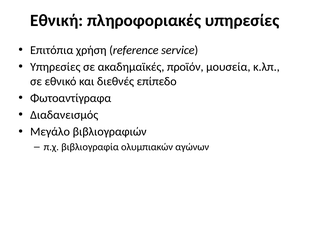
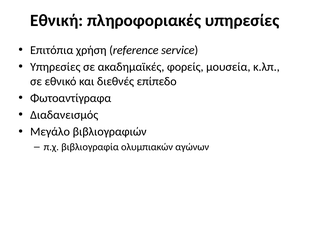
προϊόν: προϊόν -> φορείς
